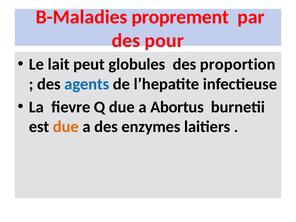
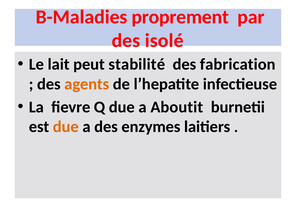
pour: pour -> isolé
globules: globules -> stabilité
proportion: proportion -> fabrication
agents colour: blue -> orange
Abortus: Abortus -> Aboutit
